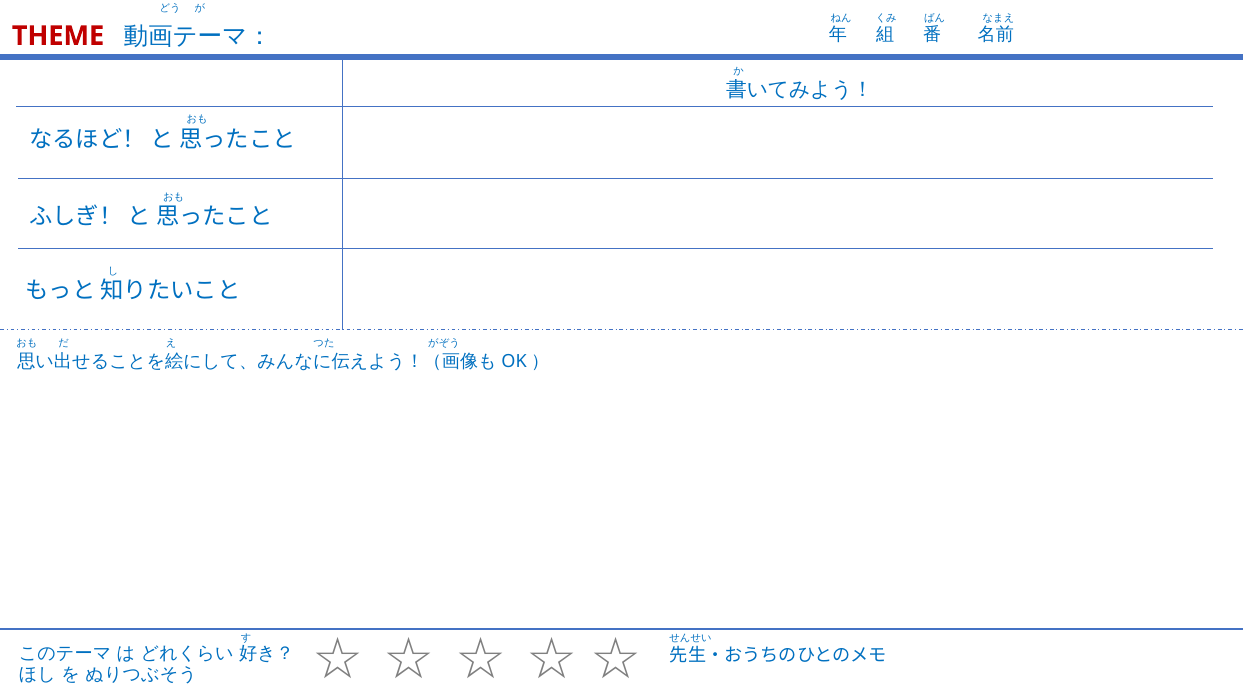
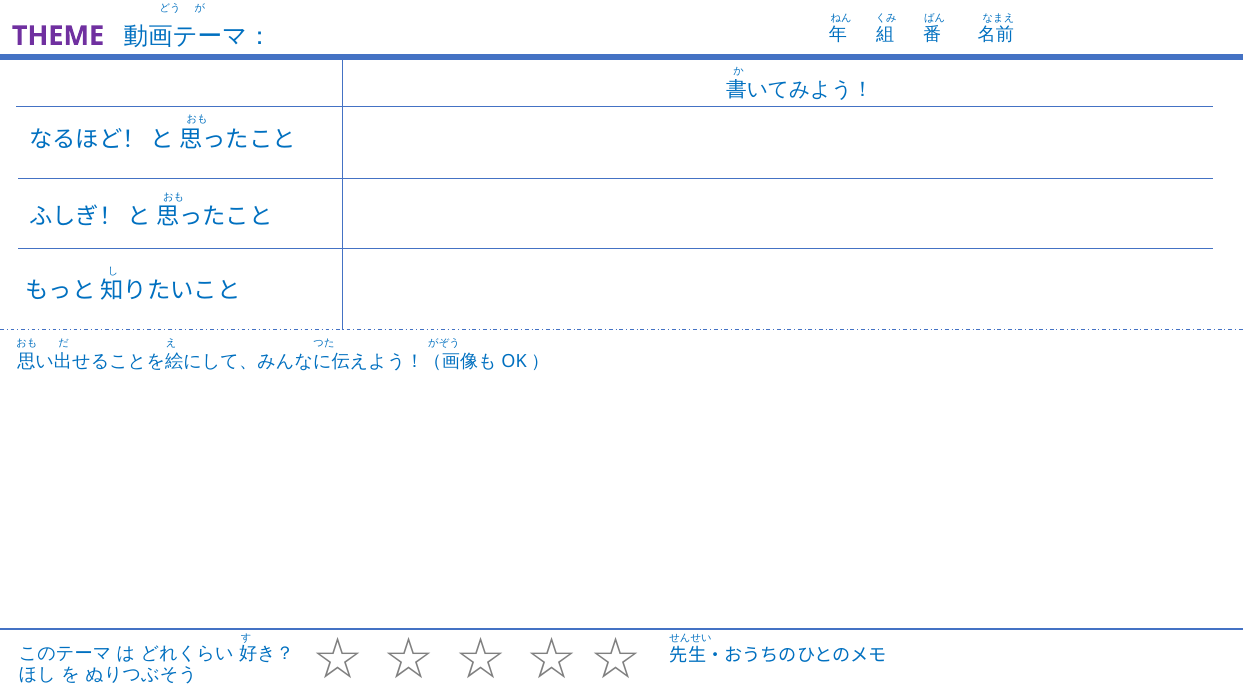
THEME colour: red -> purple
